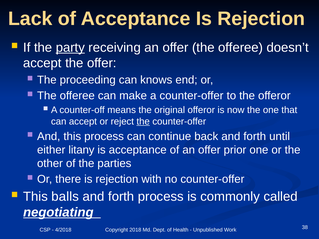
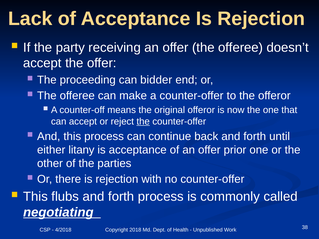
party underline: present -> none
knows: knows -> bidder
balls: balls -> flubs
